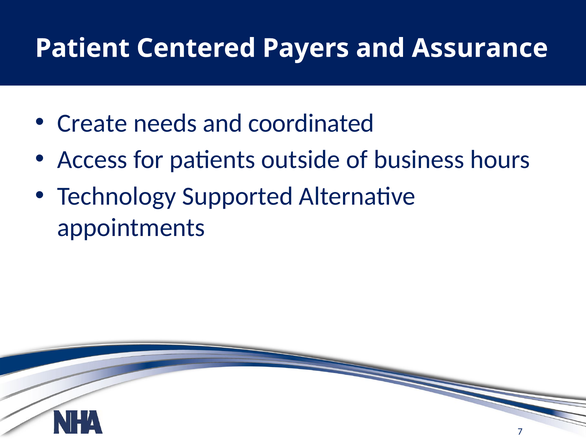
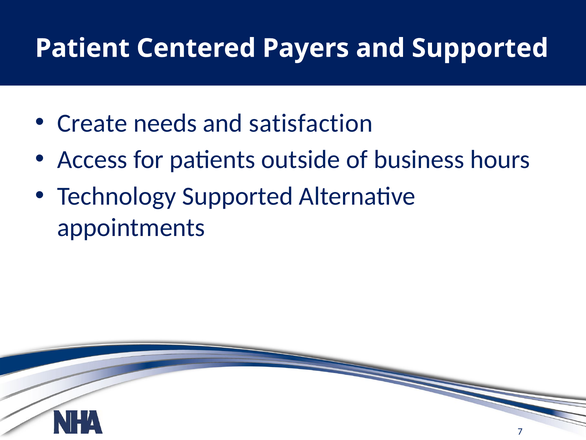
and Assurance: Assurance -> Supported
coordinated: coordinated -> satisfaction
